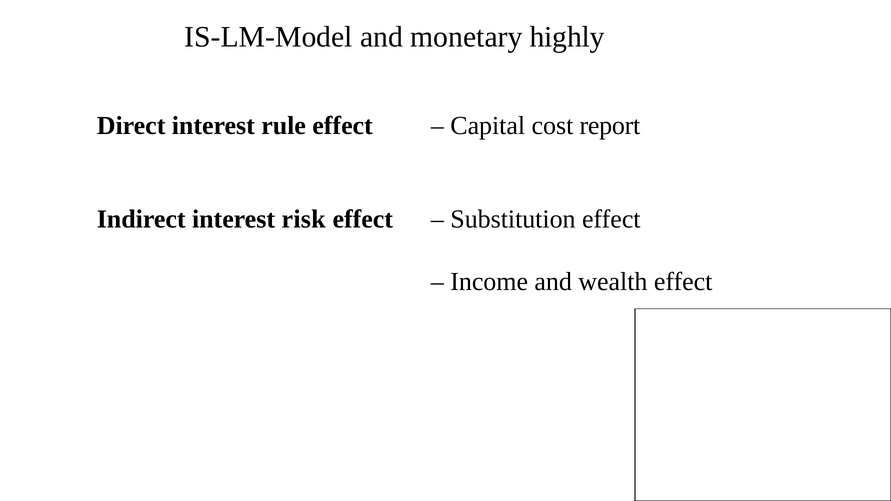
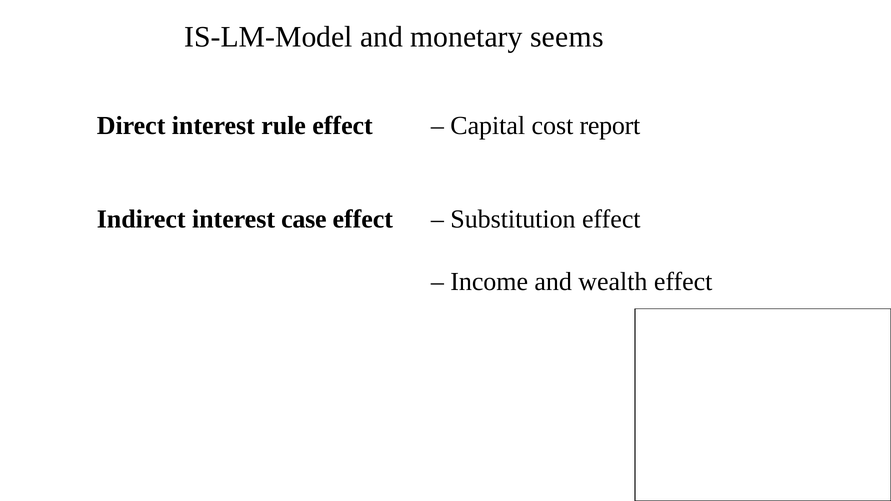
highly: highly -> seems
risk: risk -> case
